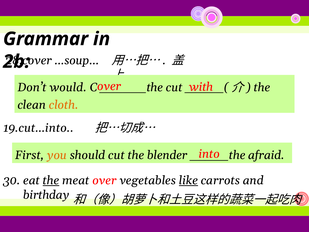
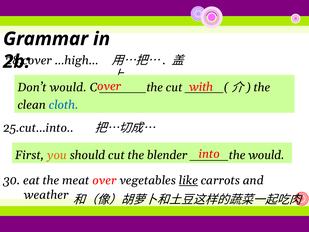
…soup…: …soup… -> …high…
cloth colour: orange -> blue
19.cut…into: 19.cut…into -> 25.cut…into
afraid at (266, 155): afraid -> would
the at (51, 180) underline: present -> none
birthday: birthday -> weather
